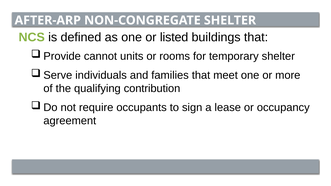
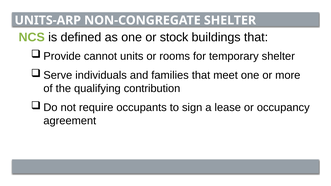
AFTER-ARP: AFTER-ARP -> UNITS-ARP
listed: listed -> stock
